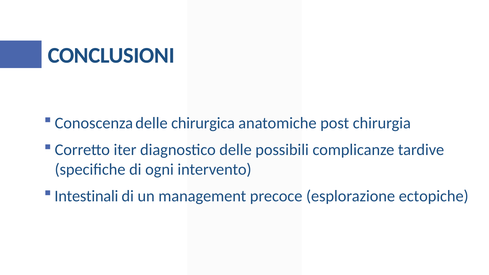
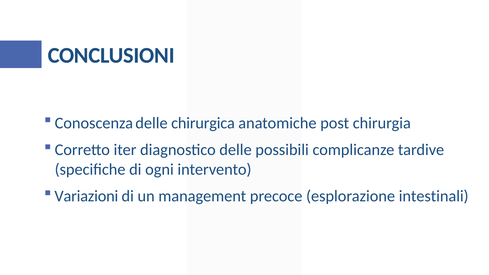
Intestinali: Intestinali -> Variazioni
ectopiche: ectopiche -> intestinali
